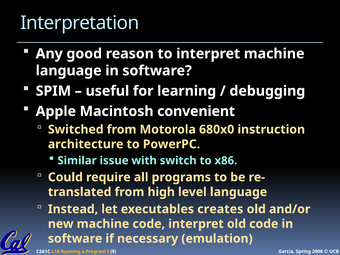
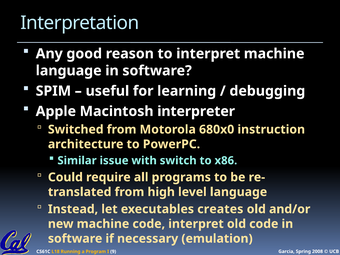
convenient: convenient -> interpreter
